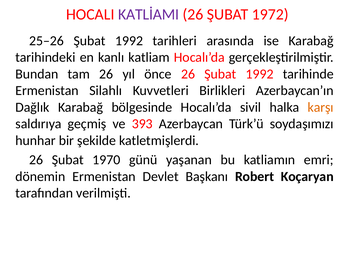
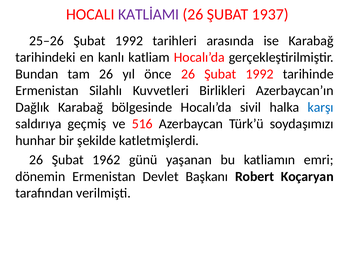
1972: 1972 -> 1937
karşı colour: orange -> blue
393: 393 -> 516
1970: 1970 -> 1962
